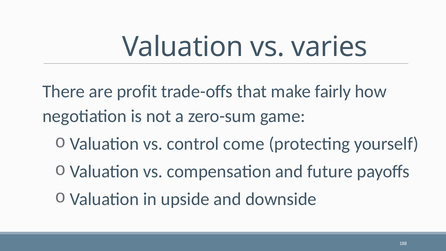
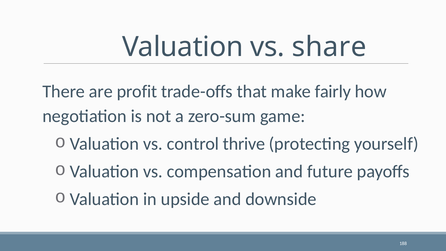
varies: varies -> share
come: come -> thrive
